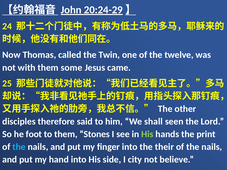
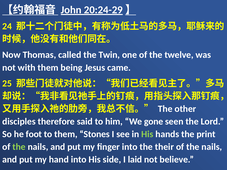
some: some -> being
shall: shall -> gone
the at (19, 147) colour: light blue -> light green
city: city -> laid
